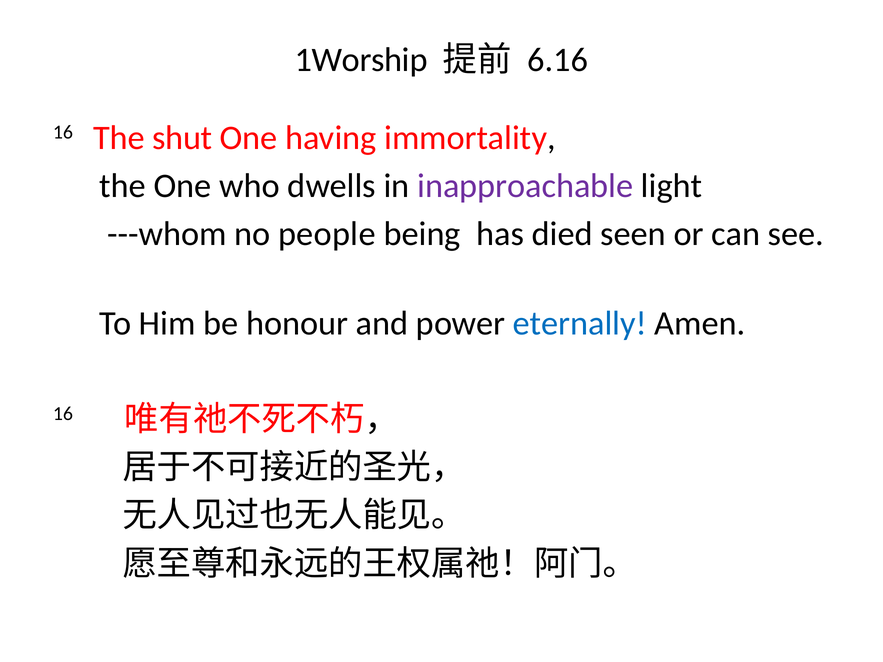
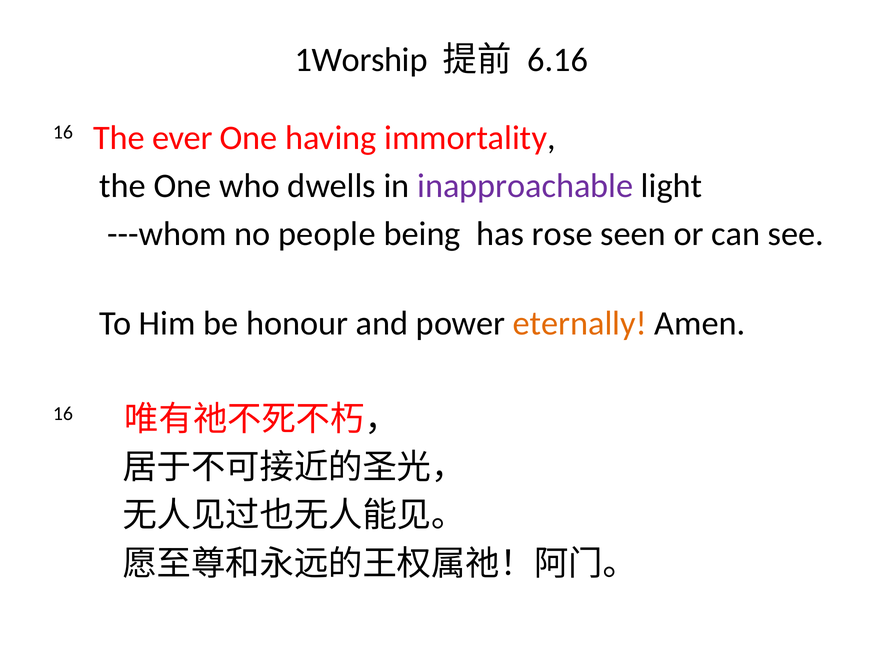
shut: shut -> ever
died: died -> rose
eternally colour: blue -> orange
